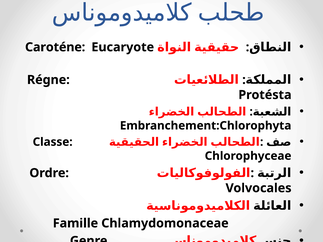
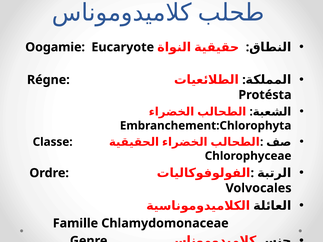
Caroténe: Caroténe -> Oogamie
